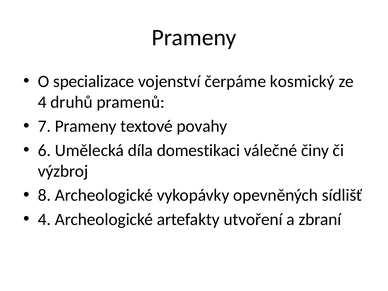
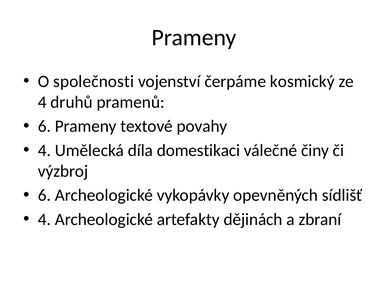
specializace: specializace -> společnosti
7 at (44, 126): 7 -> 6
6 at (44, 150): 6 -> 4
8 at (44, 195): 8 -> 6
utvoření: utvoření -> dějinách
